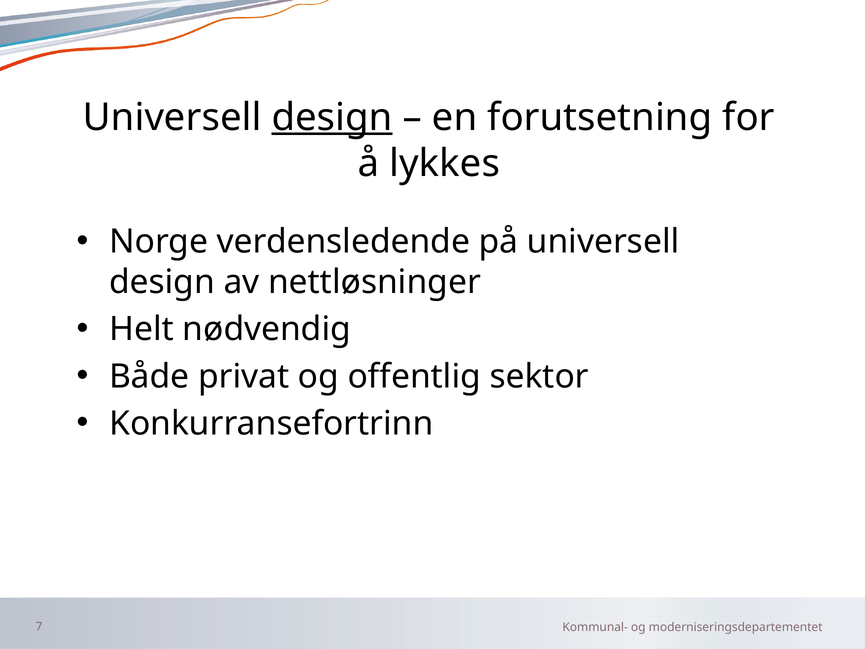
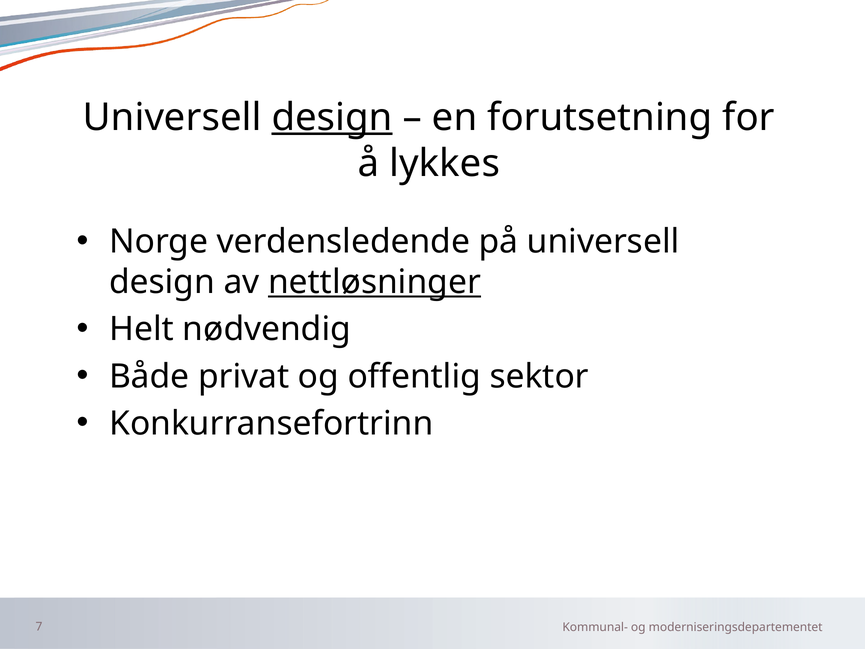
nettløsninger underline: none -> present
